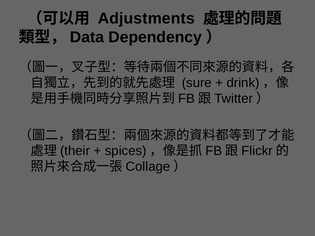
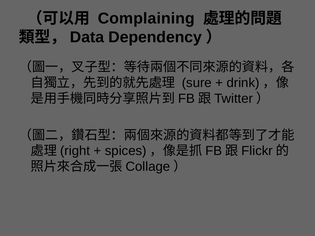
Adjustments: Adjustments -> Complaining
their: their -> right
